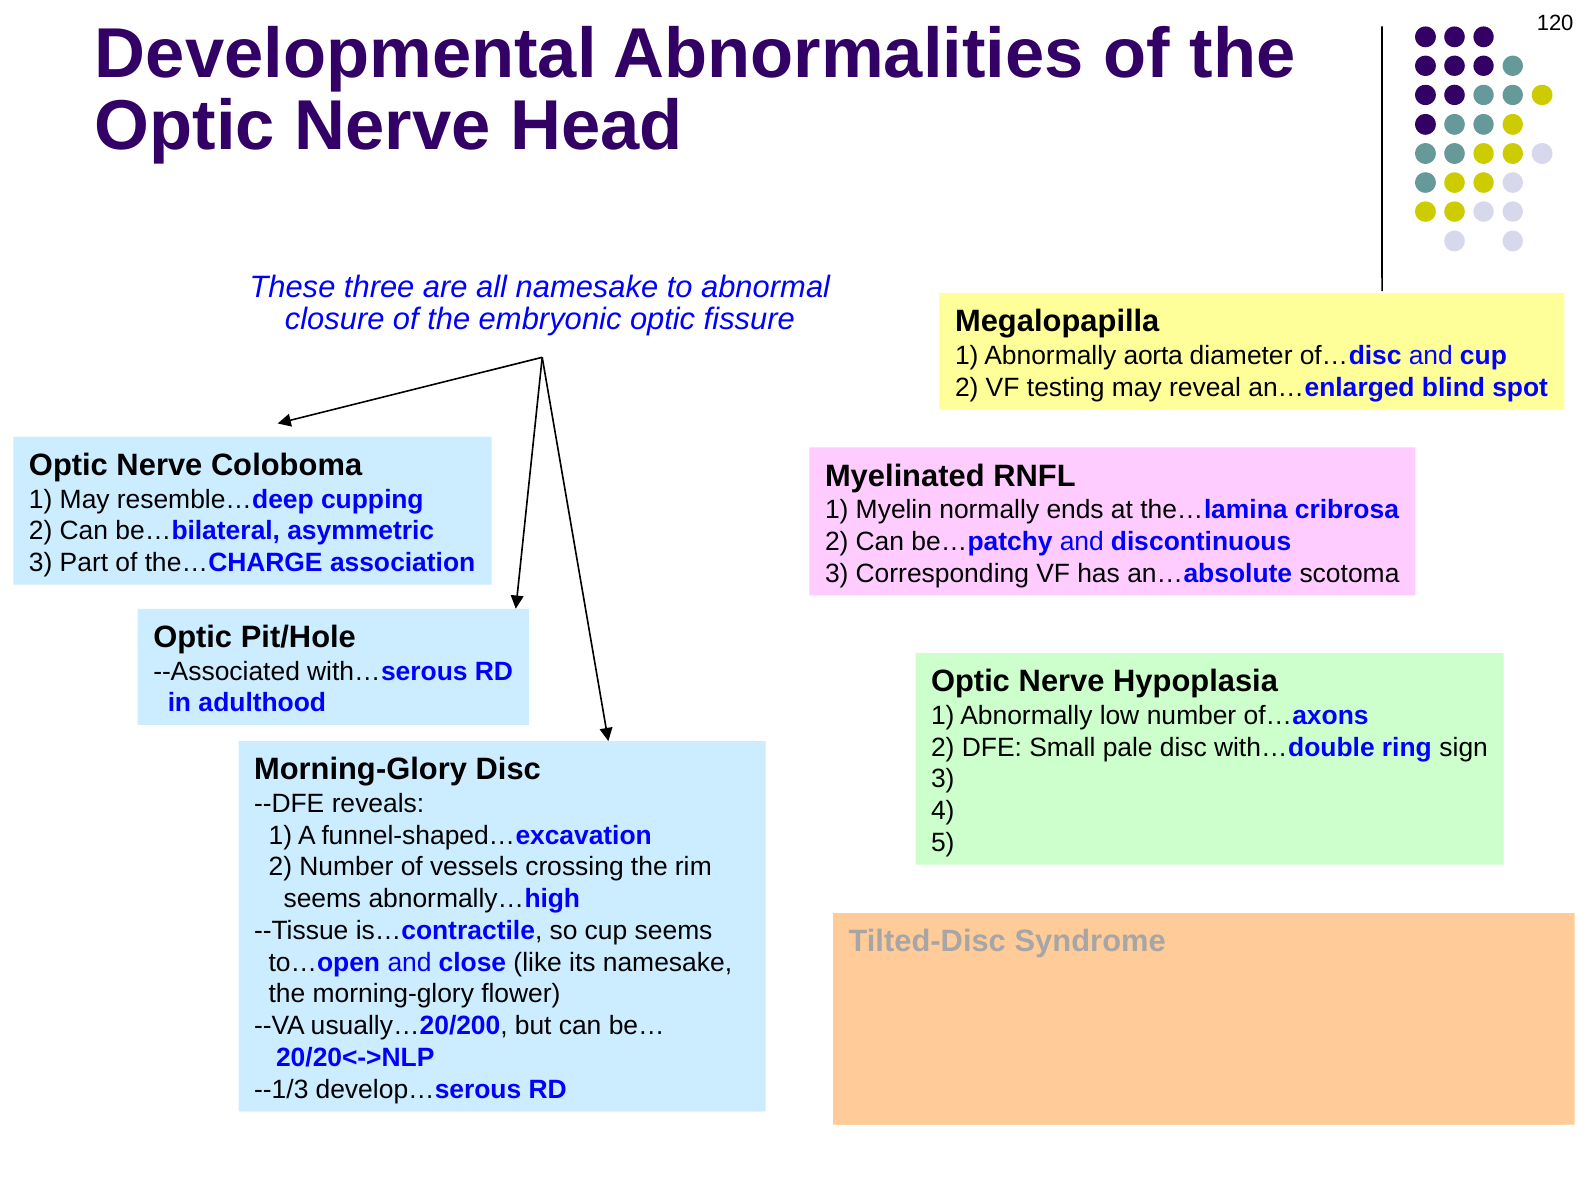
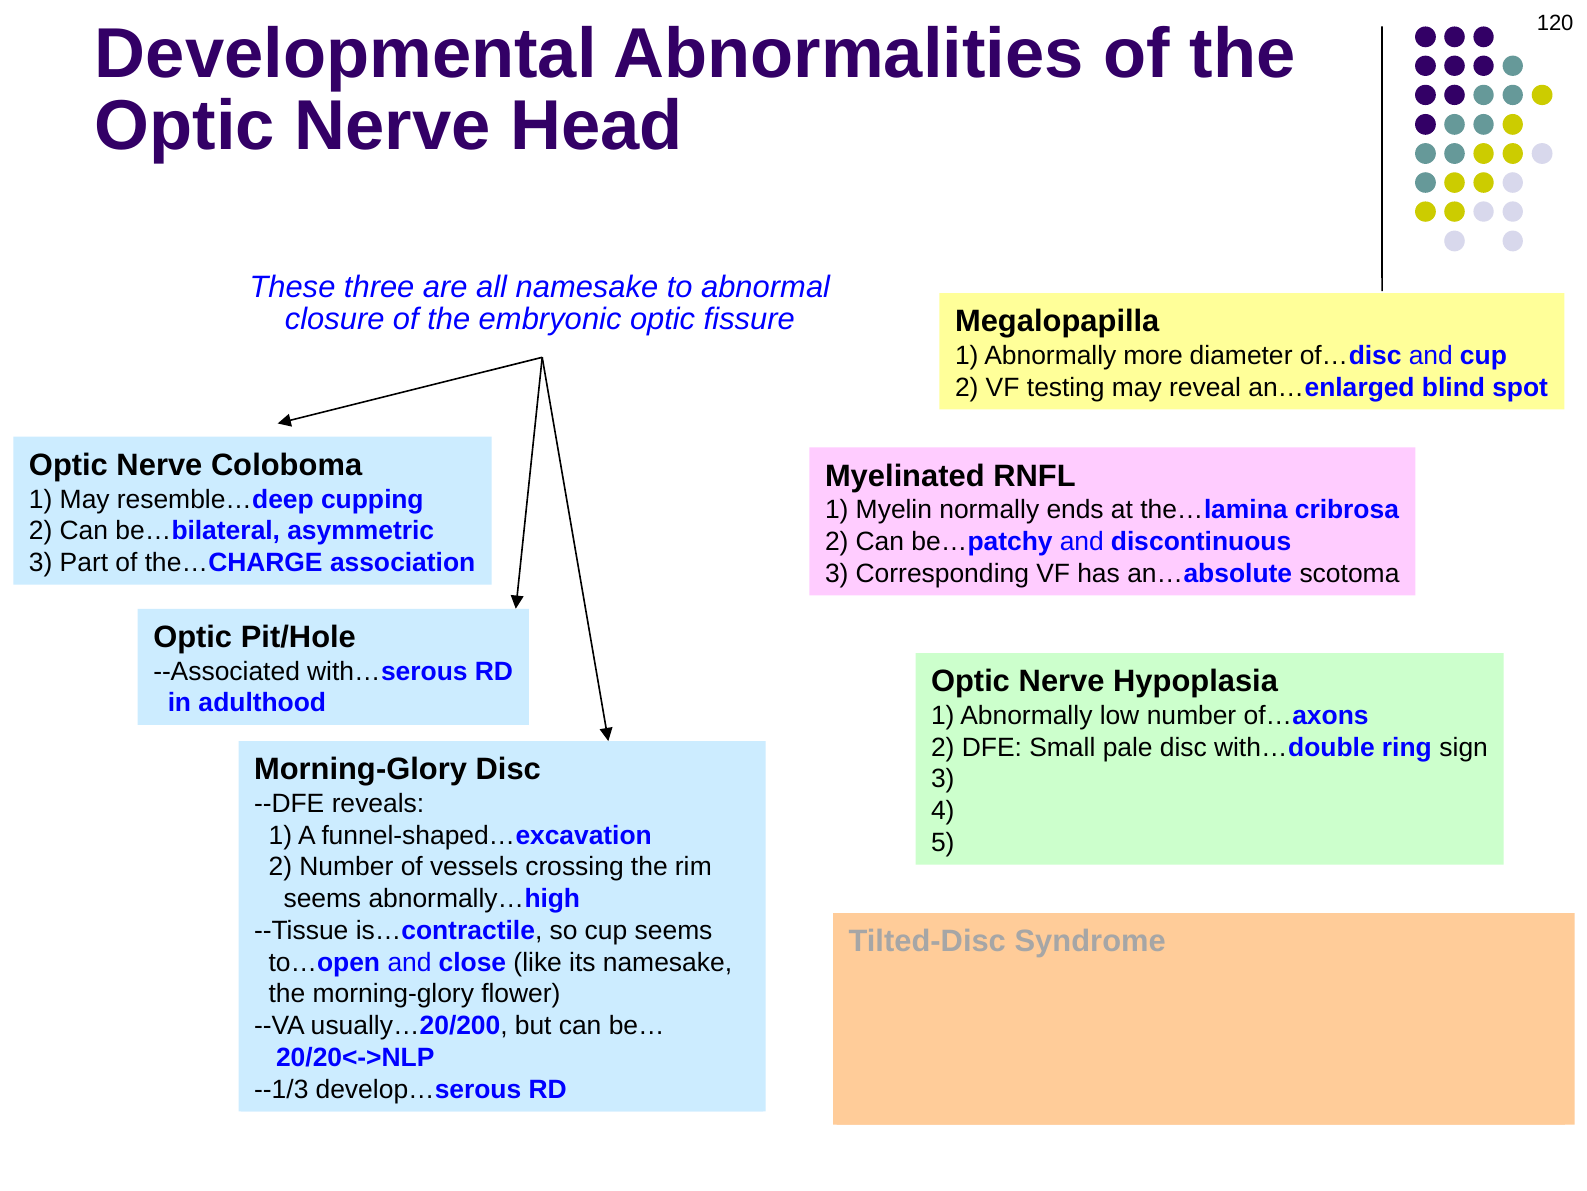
Abnormally aorta: aorta -> more
